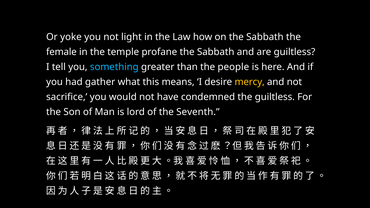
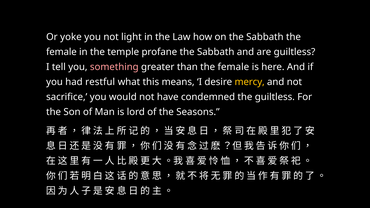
something colour: light blue -> pink
than the people: people -> female
gather: gather -> restful
Seventh: Seventh -> Seasons
